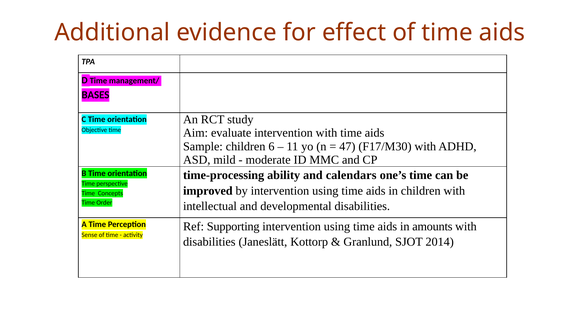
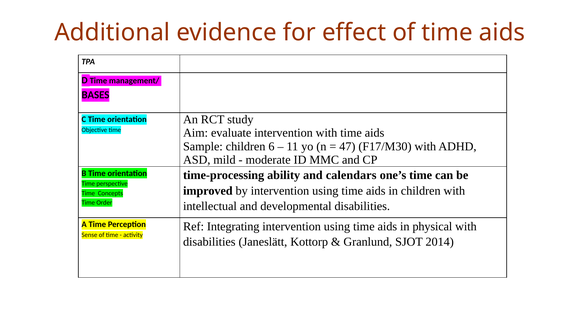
Supporting: Supporting -> Integrating
amounts: amounts -> physical
